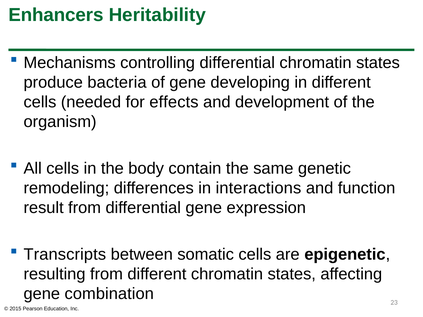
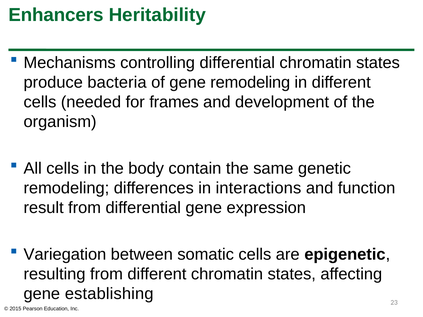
gene developing: developing -> remodeling
effects: effects -> frames
Transcripts: Transcripts -> Variegation
combination: combination -> establishing
